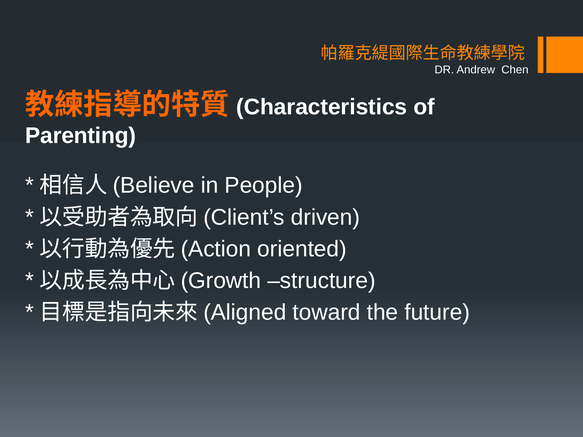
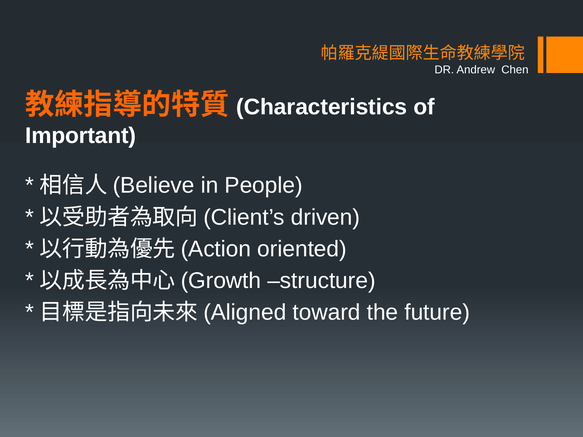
Parenting: Parenting -> Important
